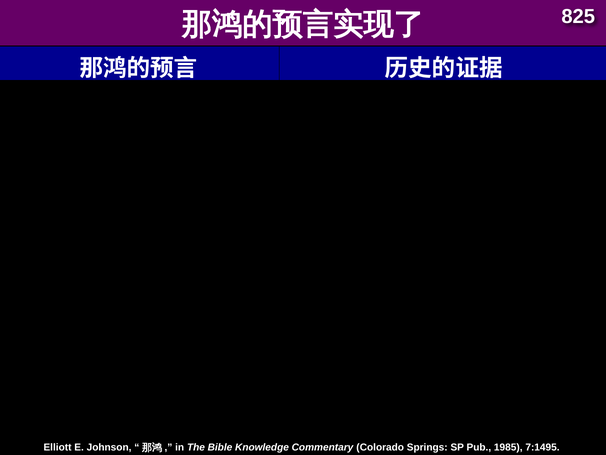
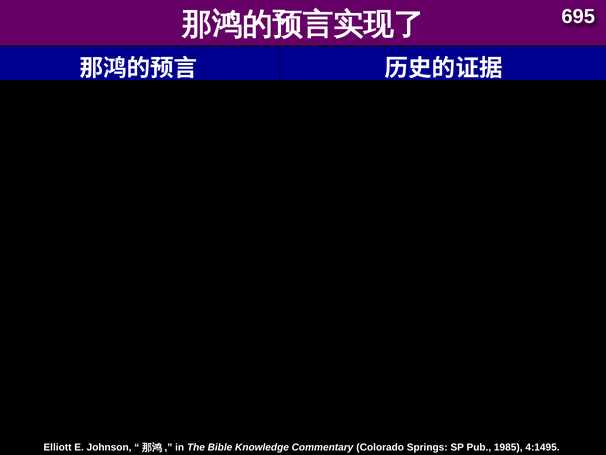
825: 825 -> 695
7:1495: 7:1495 -> 4:1495
